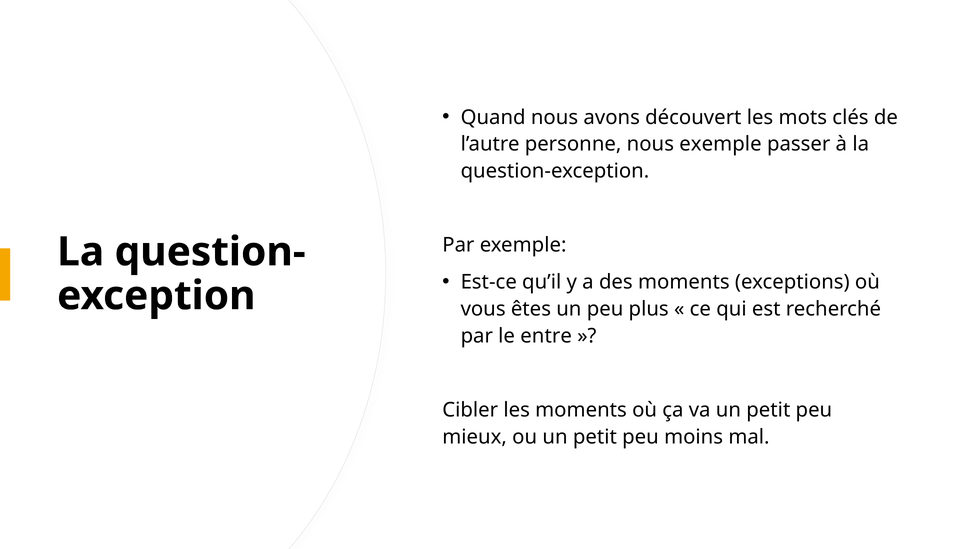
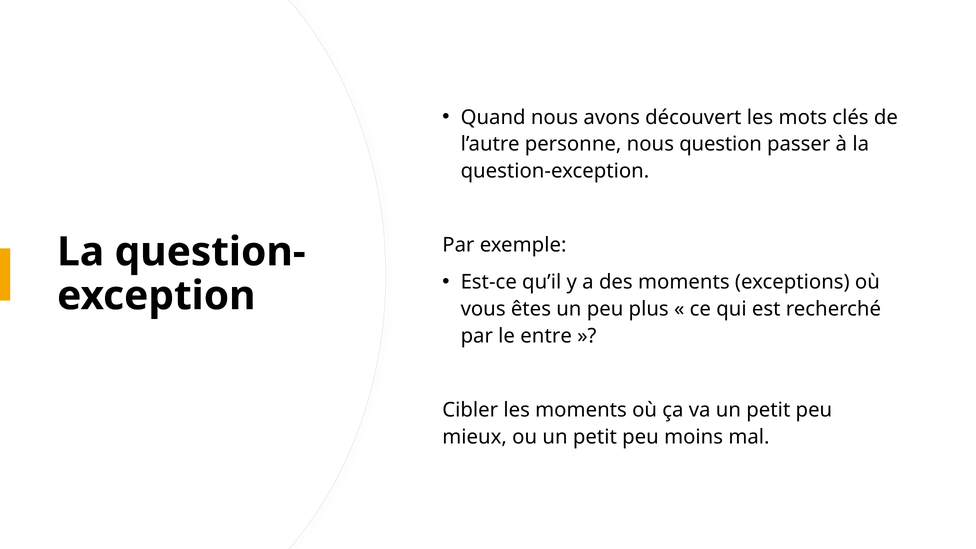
nous exemple: exemple -> question
